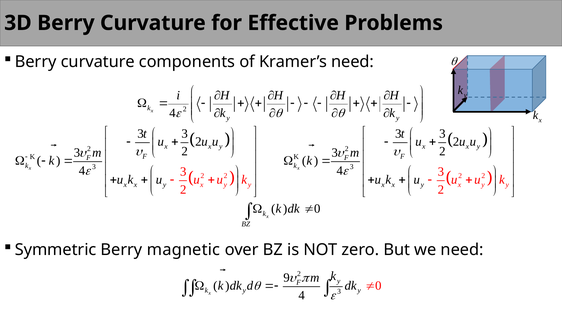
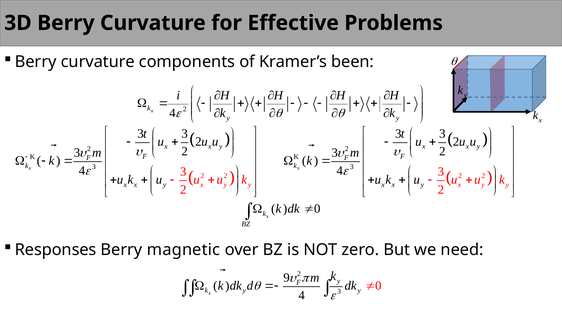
Kramer’s need: need -> been
Symmetric: Symmetric -> Responses
